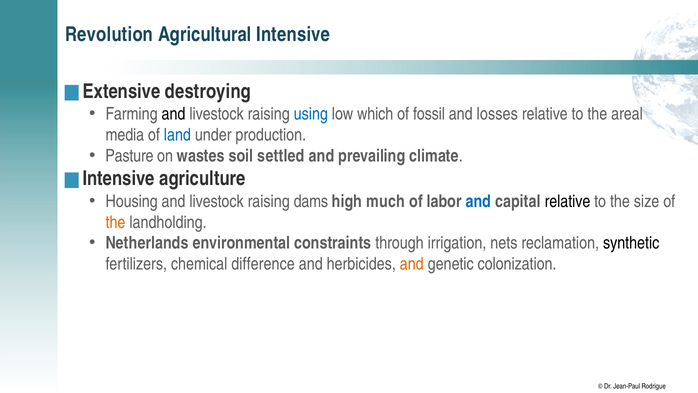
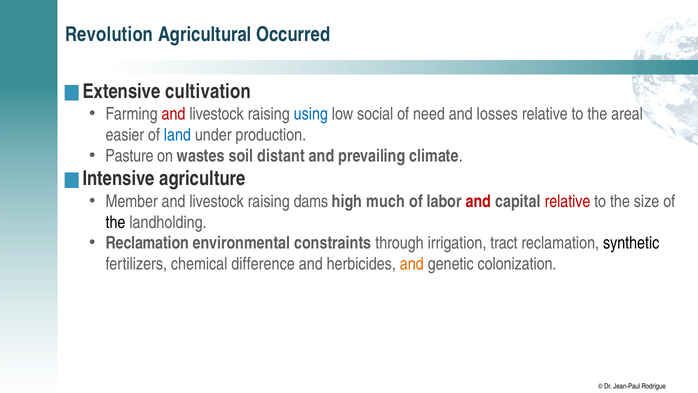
Intensive: Intensive -> Occurred
destroying: destroying -> cultivation
and at (173, 114) colour: black -> red
which: which -> social
fossil: fossil -> need
media: media -> easier
settled: settled -> distant
Housing: Housing -> Member
and at (478, 201) colour: blue -> red
relative at (568, 201) colour: black -> red
the at (116, 222) colour: orange -> black
Netherlands at (147, 243): Netherlands -> Reclamation
nets: nets -> tract
